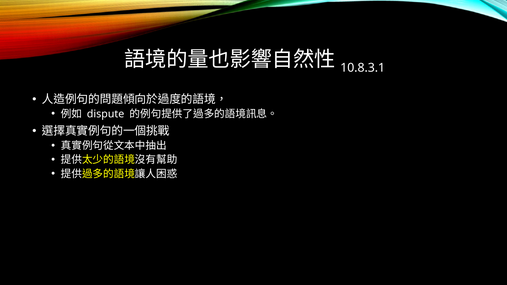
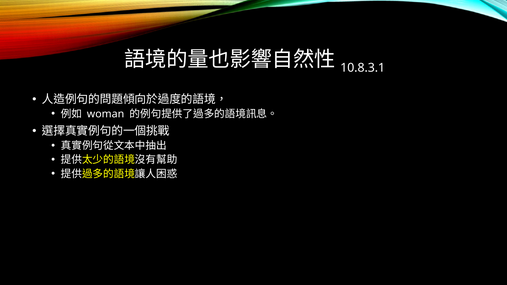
dispute: dispute -> woman
